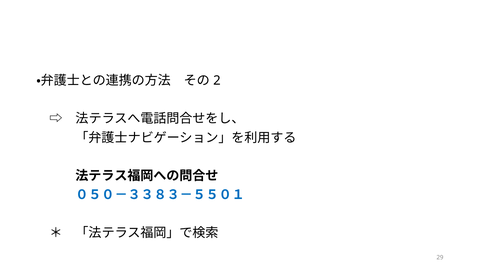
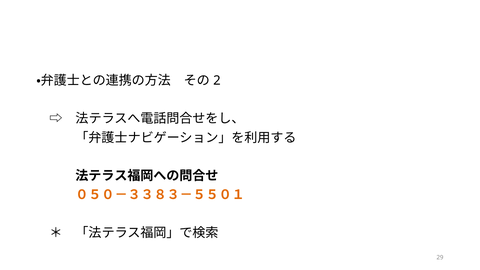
０５０－３３８３－５５０１ colour: blue -> orange
